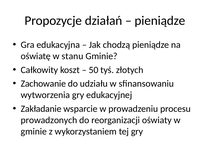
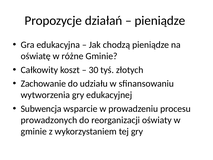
stanu: stanu -> różne
50: 50 -> 30
Zakładanie: Zakładanie -> Subwencja
